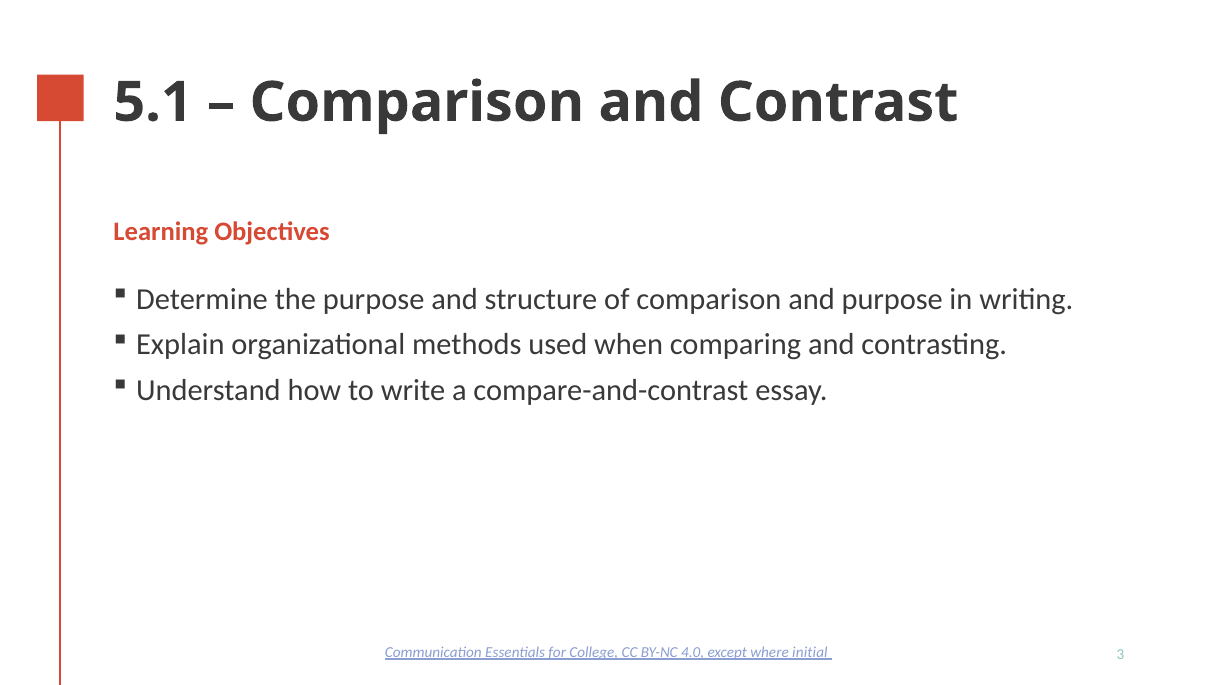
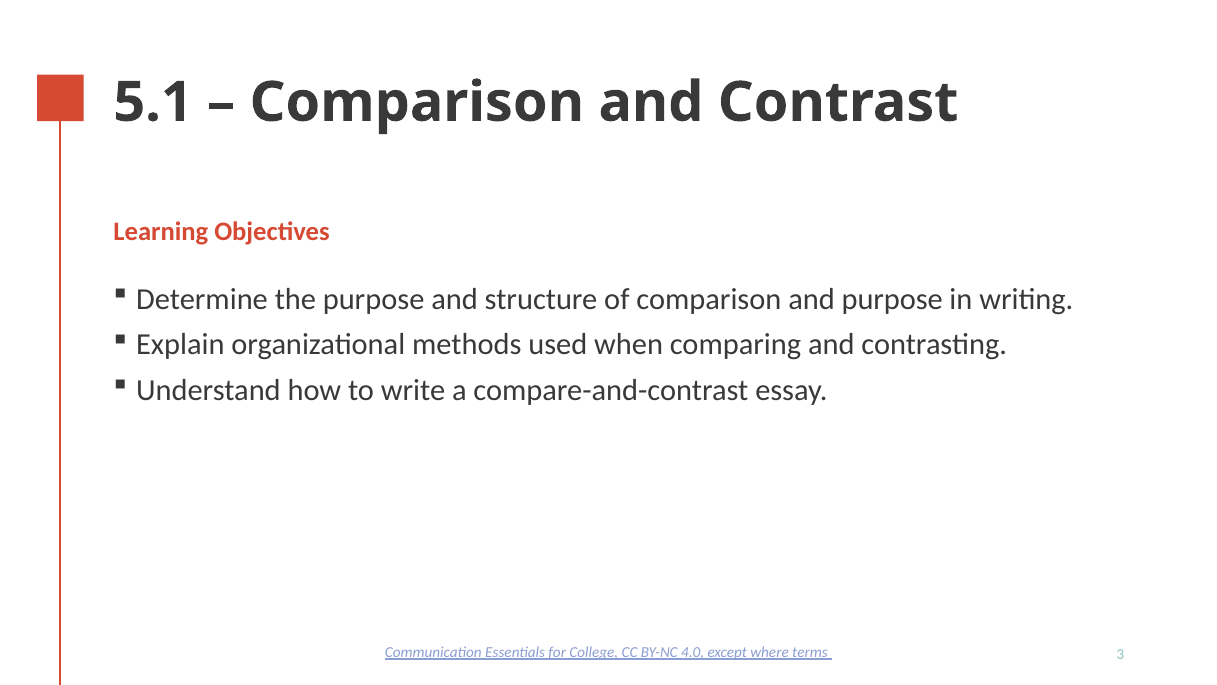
initial: initial -> terms
